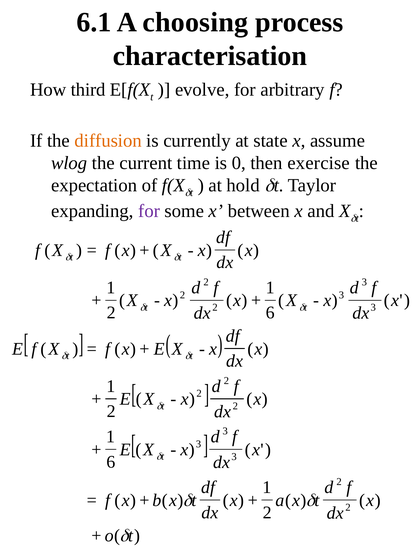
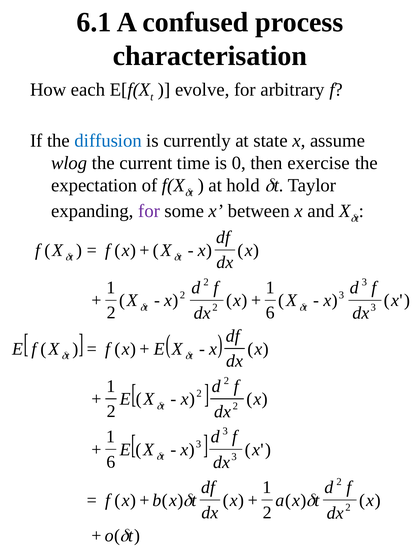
choosing: choosing -> confused
third: third -> each
diffusion colour: orange -> blue
